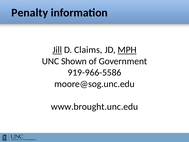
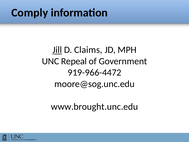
Penalty: Penalty -> Comply
MPH underline: present -> none
Shown: Shown -> Repeal
919-966-5586: 919-966-5586 -> 919-966-4472
